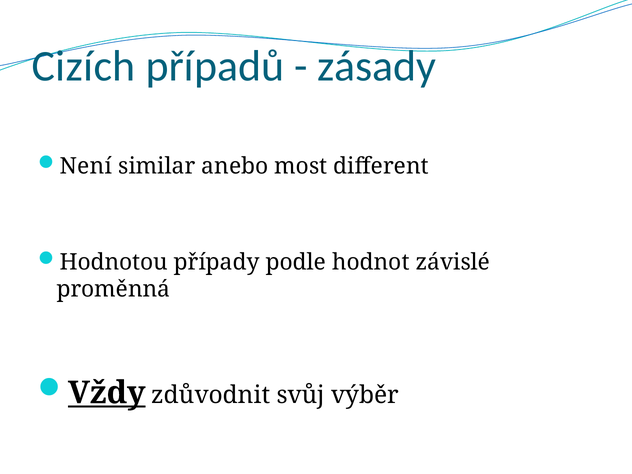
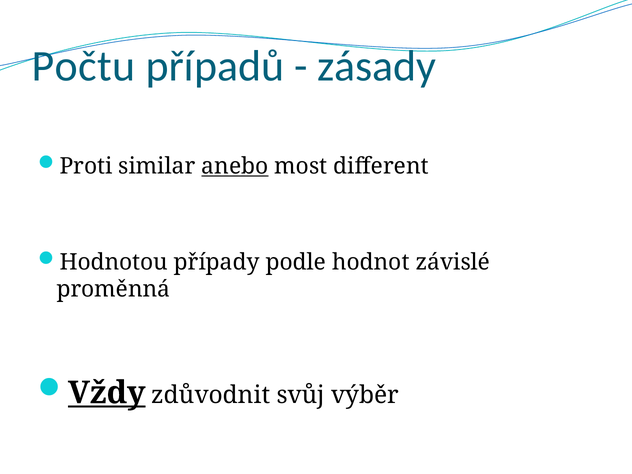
Cizích: Cizích -> Počtu
Není: Není -> Proti
anebo underline: none -> present
